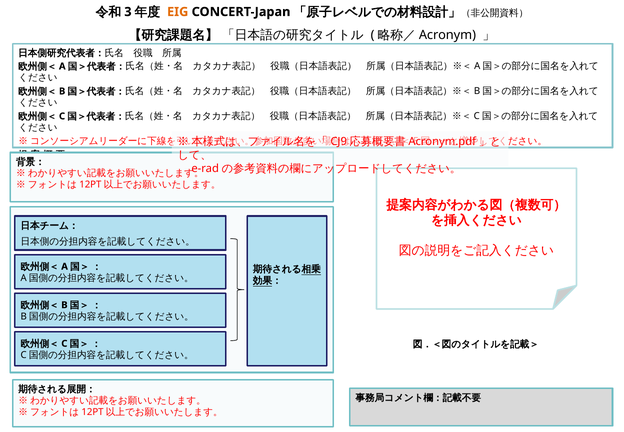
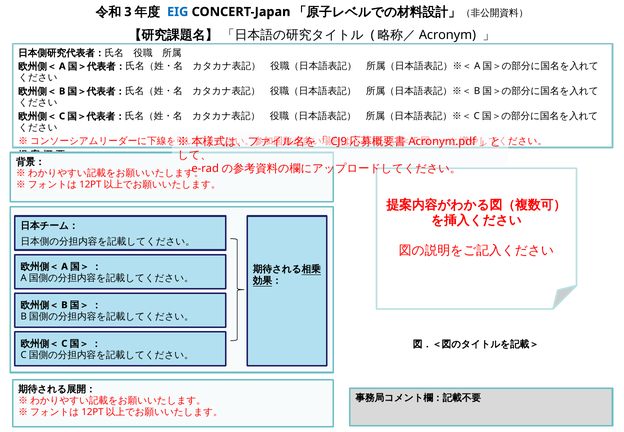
EIG colour: orange -> blue
